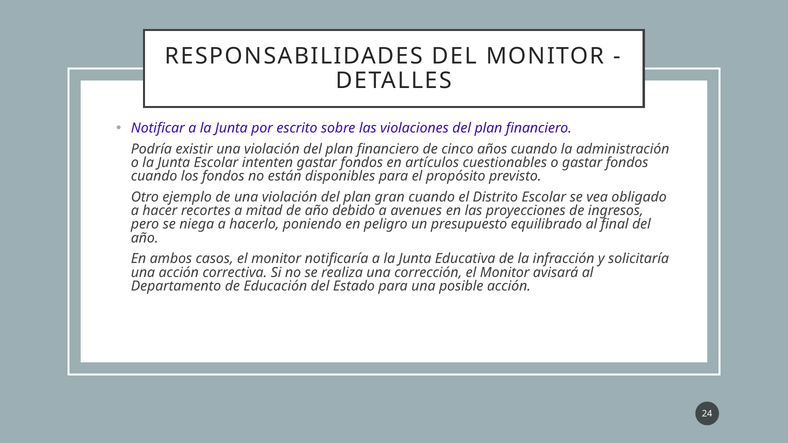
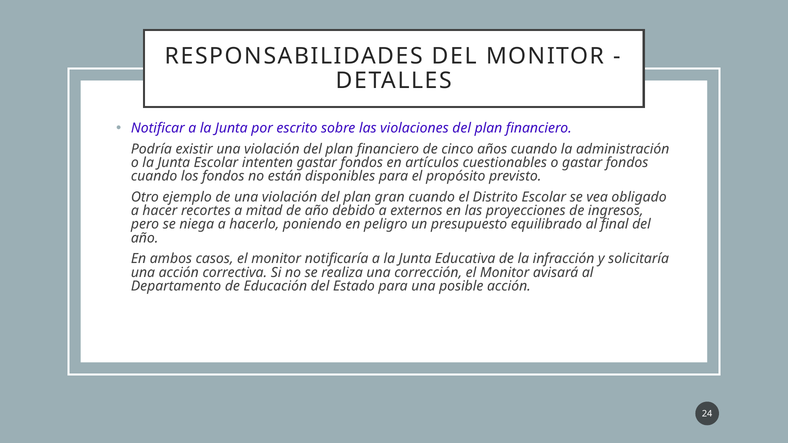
avenues: avenues -> externos
